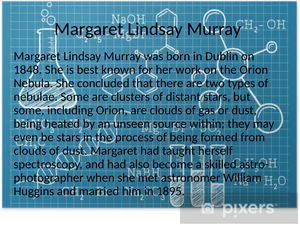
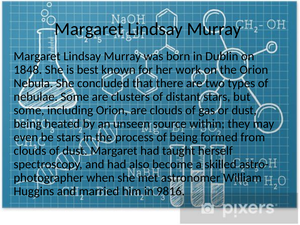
1895: 1895 -> 9816
